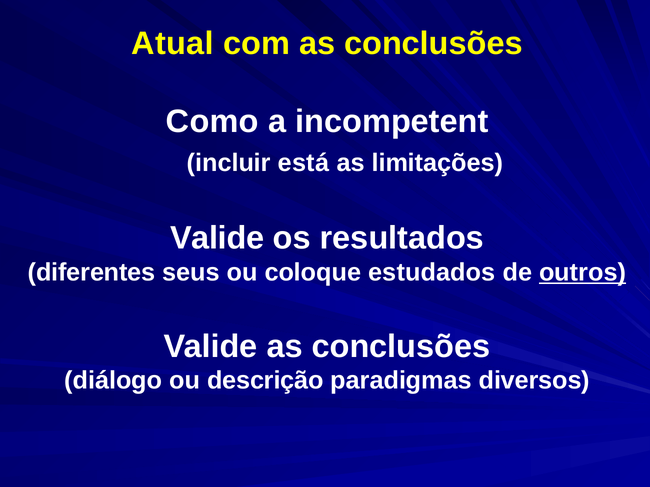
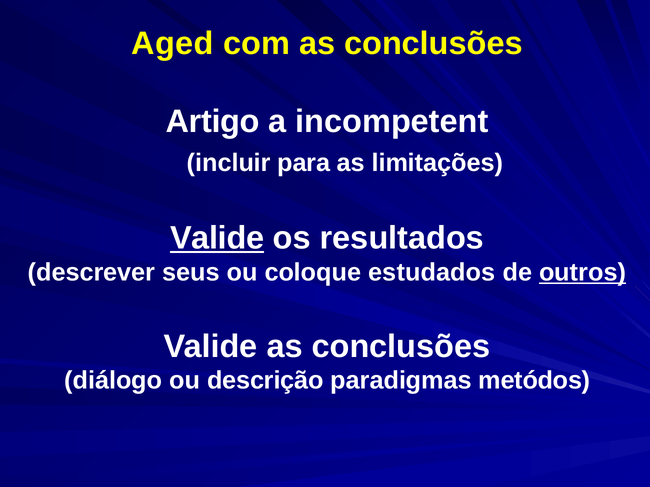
Atual: Atual -> Aged
Como: Como -> Artigo
está: está -> para
Valide at (217, 238) underline: none -> present
diferentes: diferentes -> descrever
diversos: diversos -> metódos
